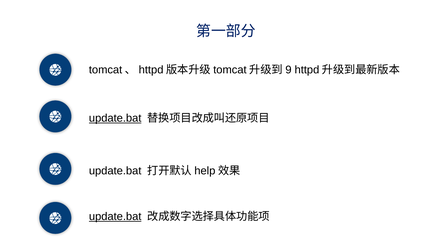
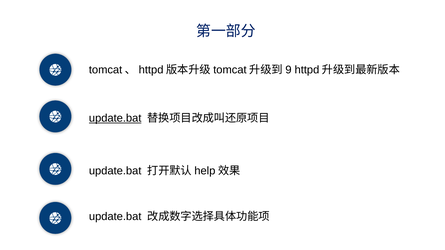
update.bat at (115, 217) underline: present -> none
